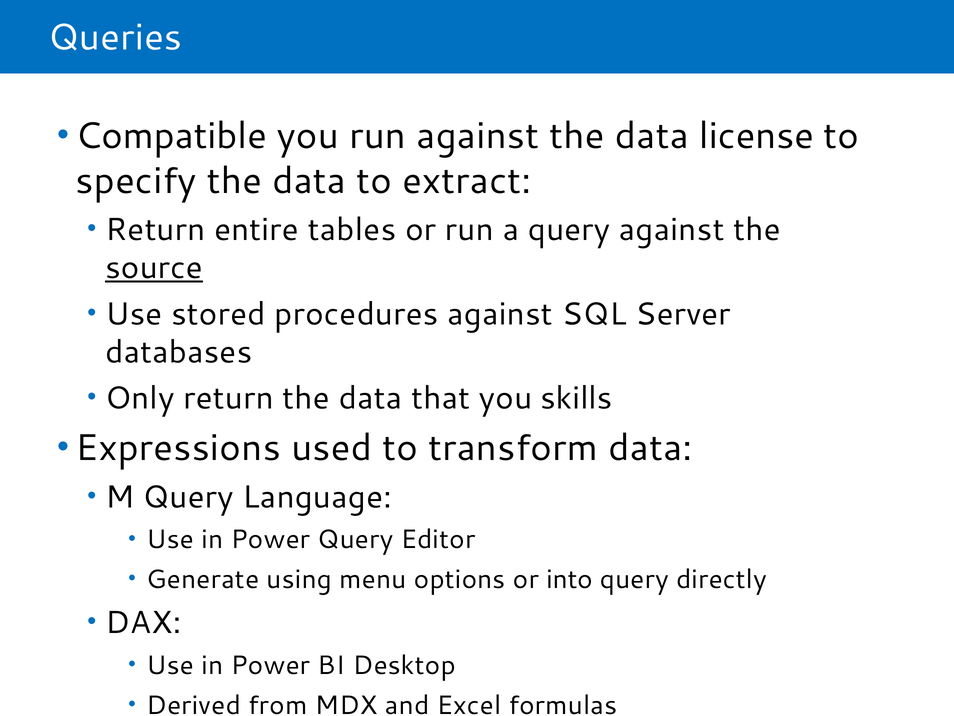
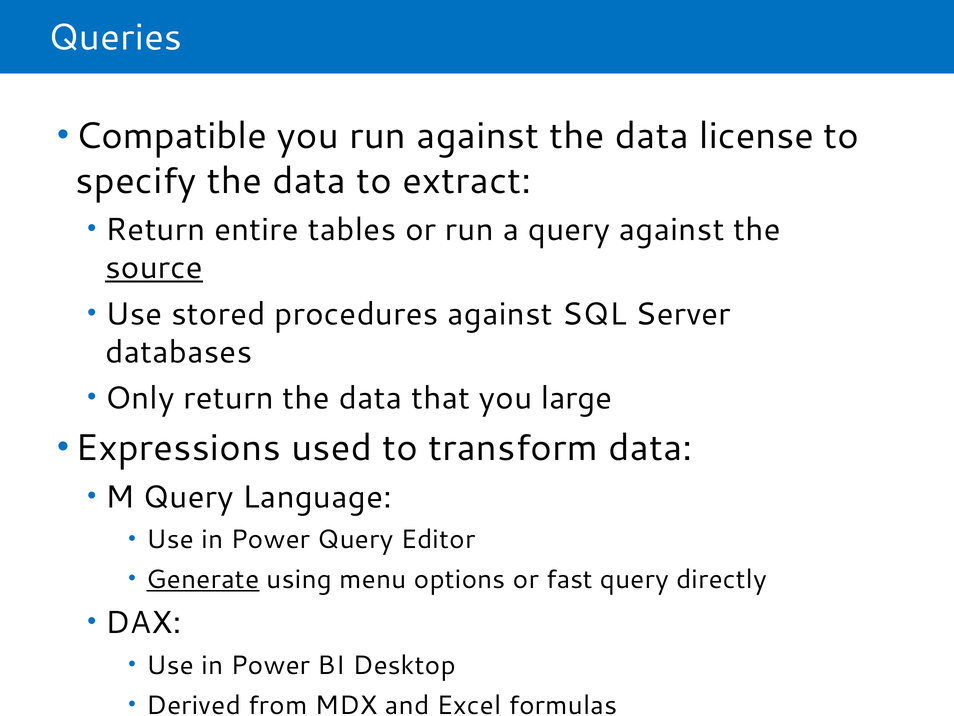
skills: skills -> large
Generate underline: none -> present
into: into -> fast
